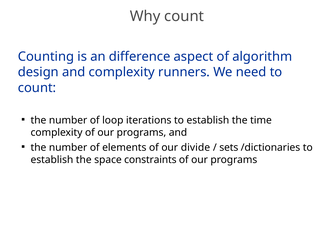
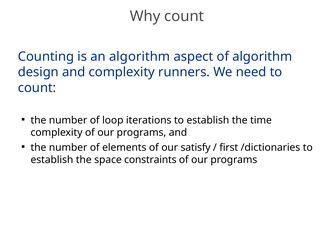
an difference: difference -> algorithm
divide: divide -> satisfy
sets: sets -> first
